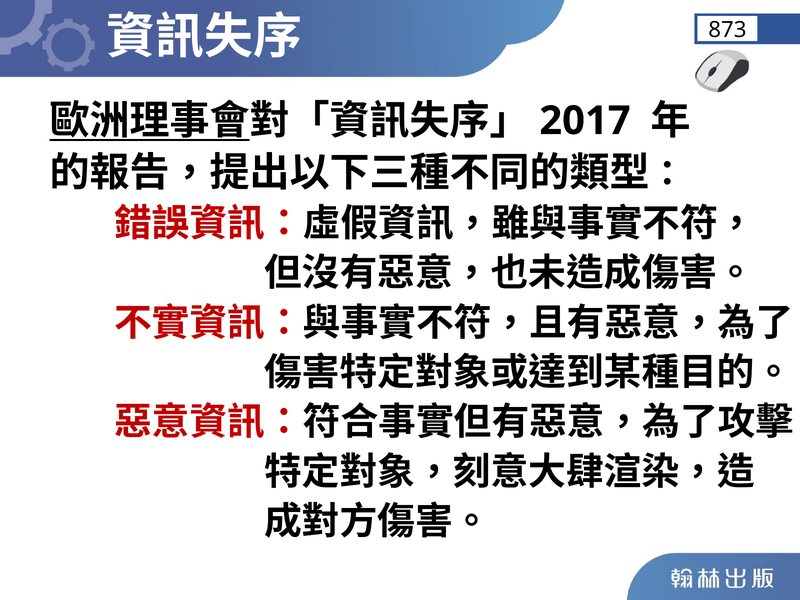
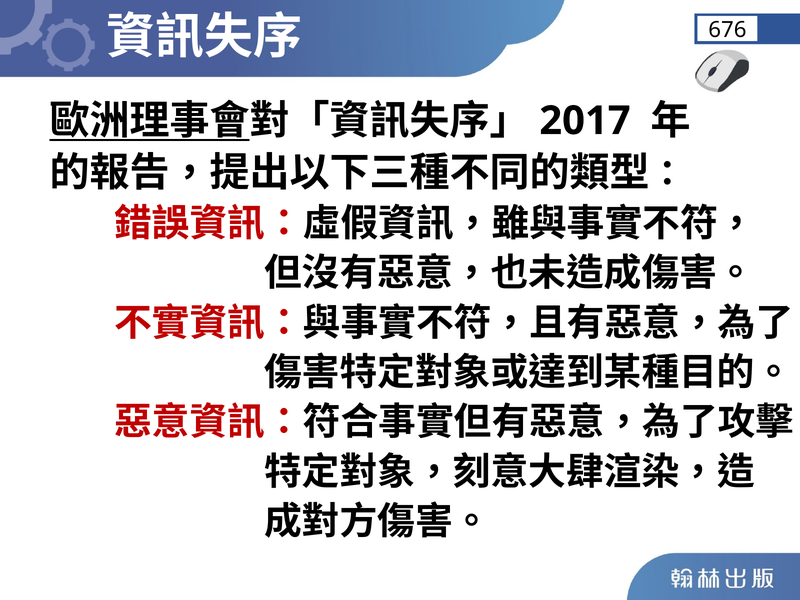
873: 873 -> 676
